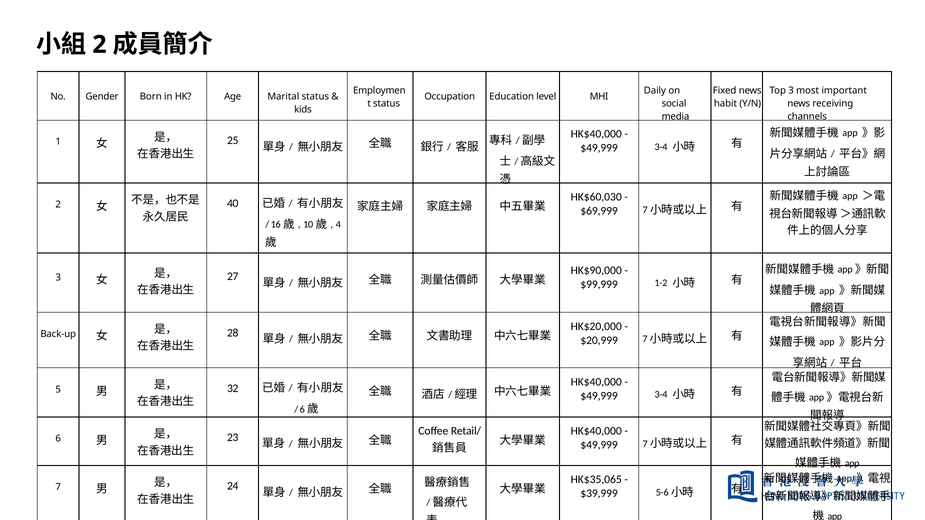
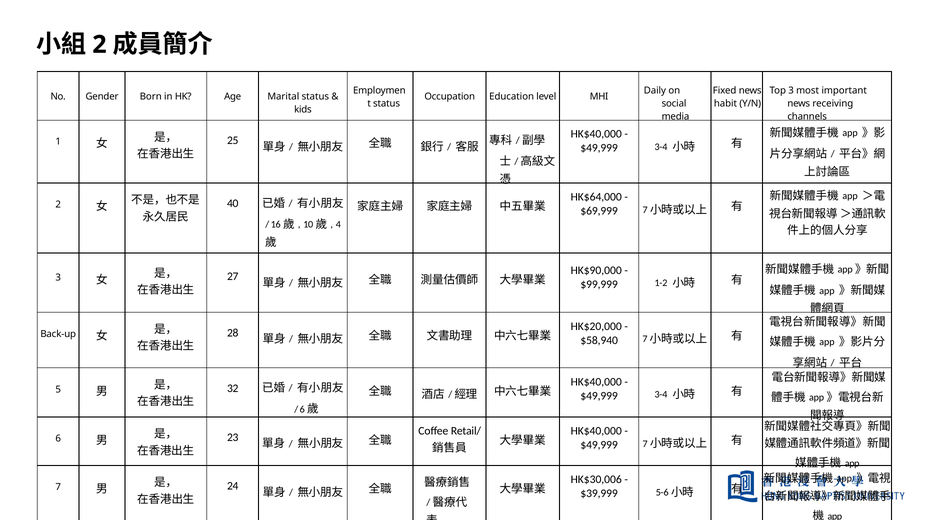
HK$60,030: HK$60,030 -> HK$64,000
$20,999: $20,999 -> $58,940
HK$35,065: HK$35,065 -> HK$30,006
